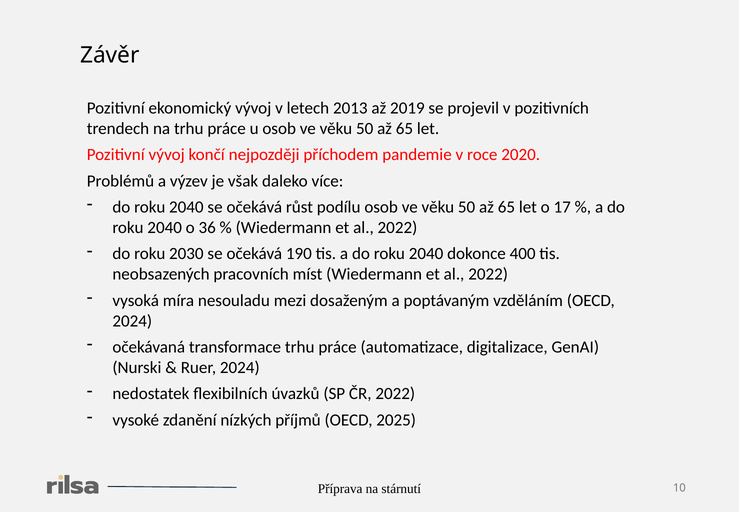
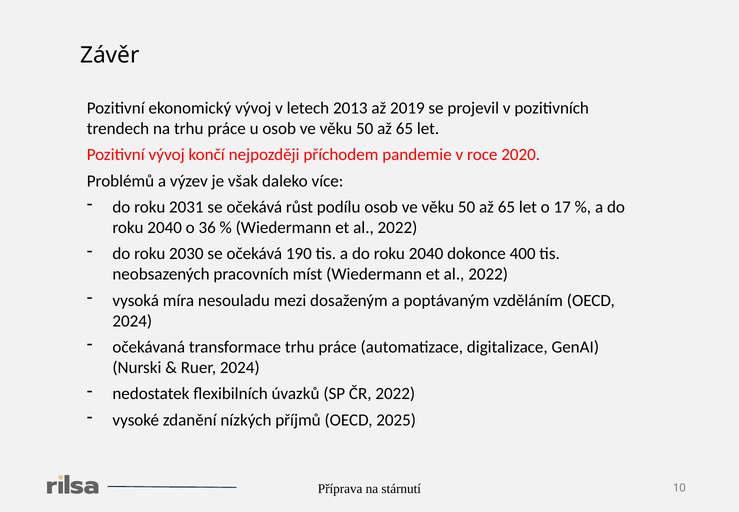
2040 at (186, 207): 2040 -> 2031
